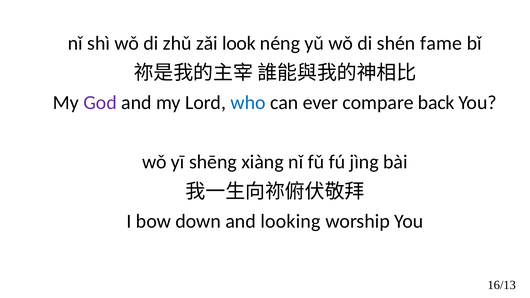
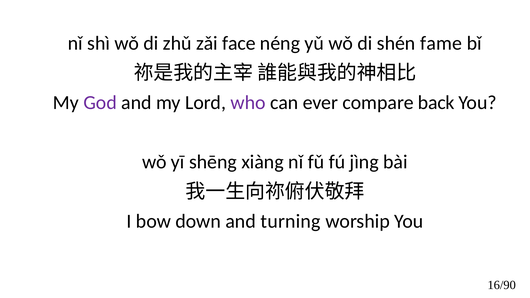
look: look -> face
who colour: blue -> purple
looking: looking -> turning
16/13: 16/13 -> 16/90
